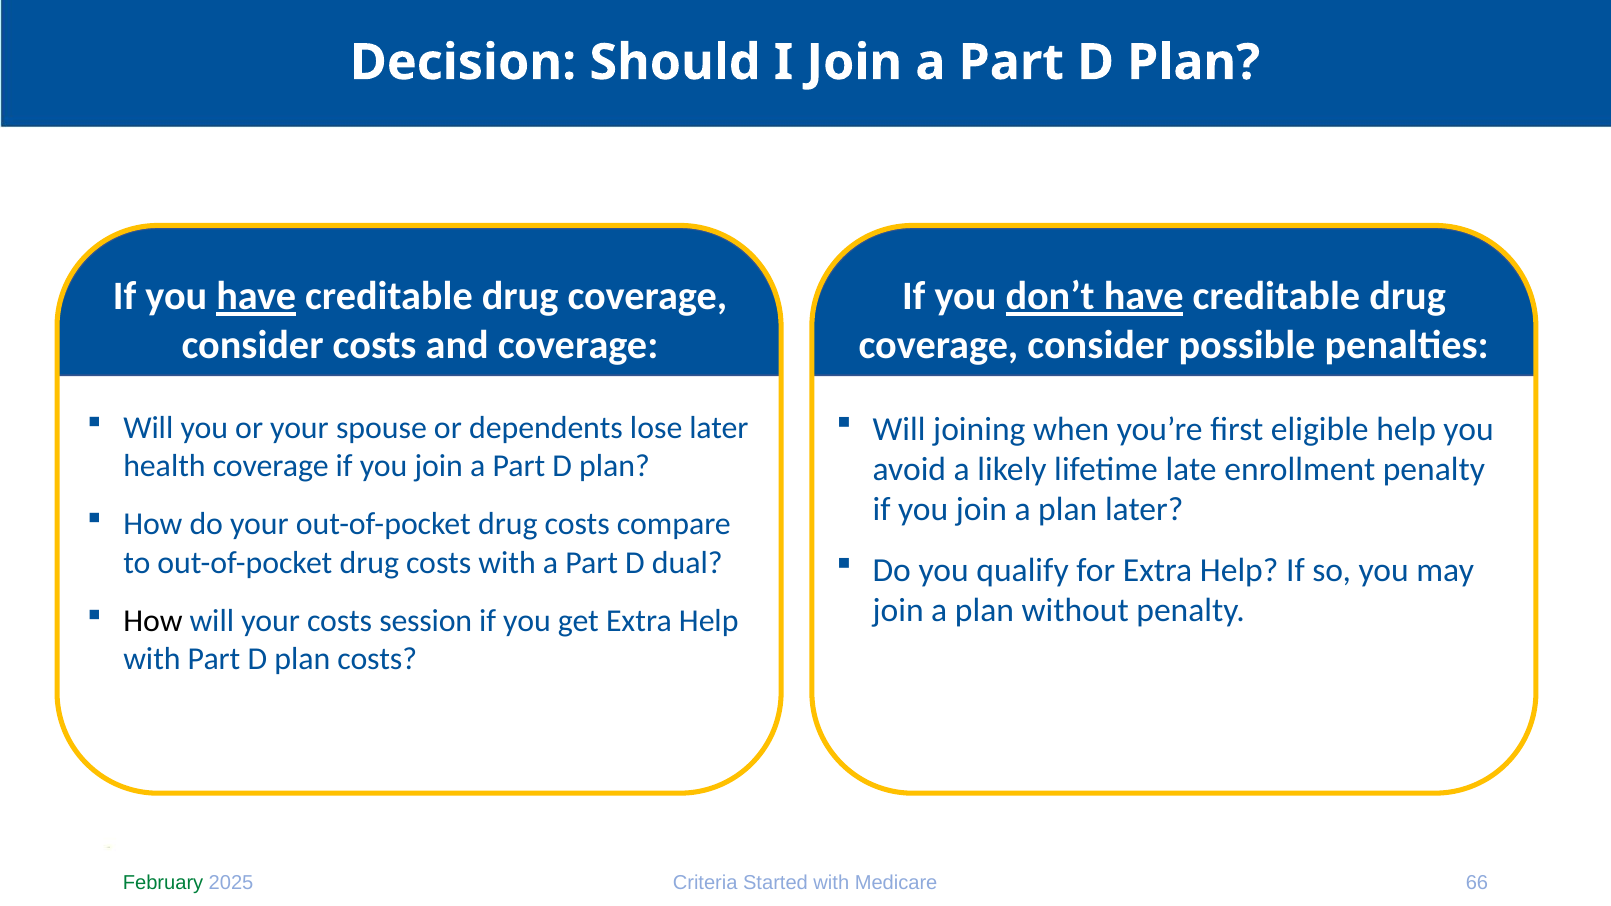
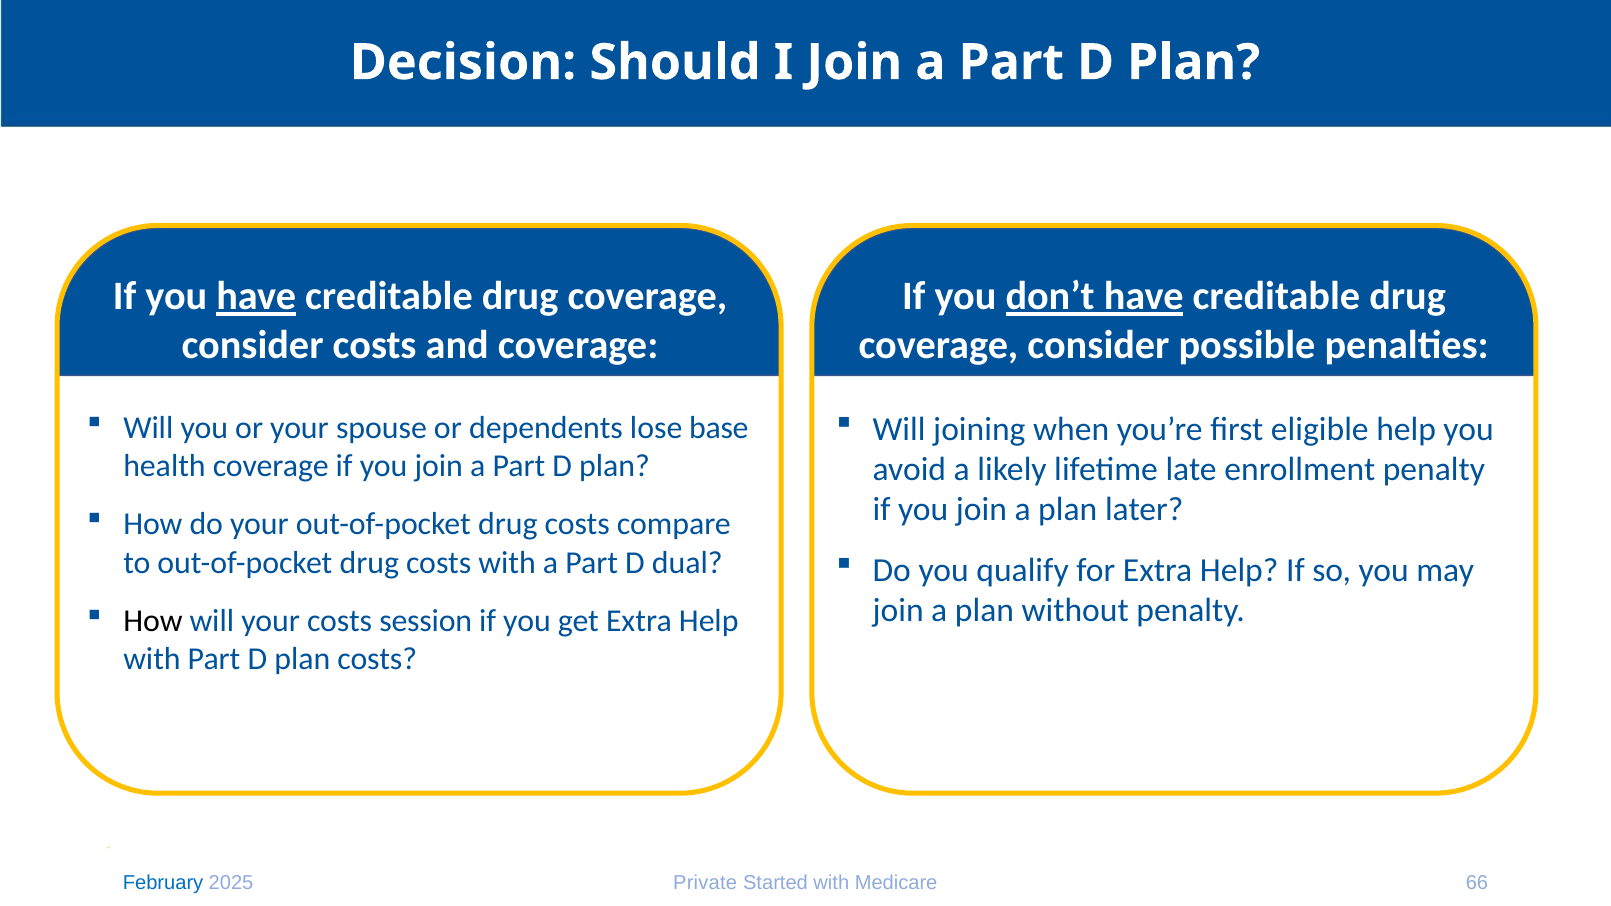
lose later: later -> base
February colour: green -> blue
Criteria: Criteria -> Private
